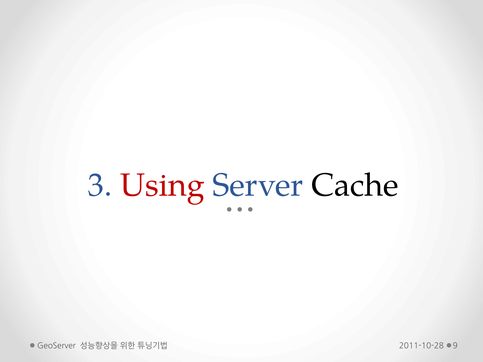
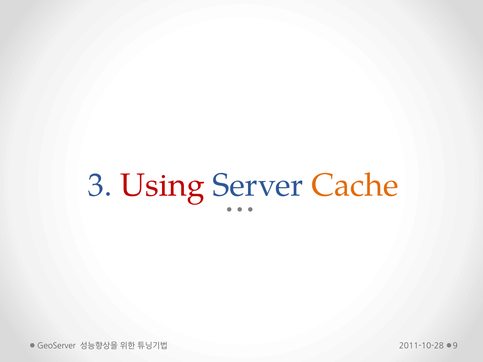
Cache colour: black -> orange
